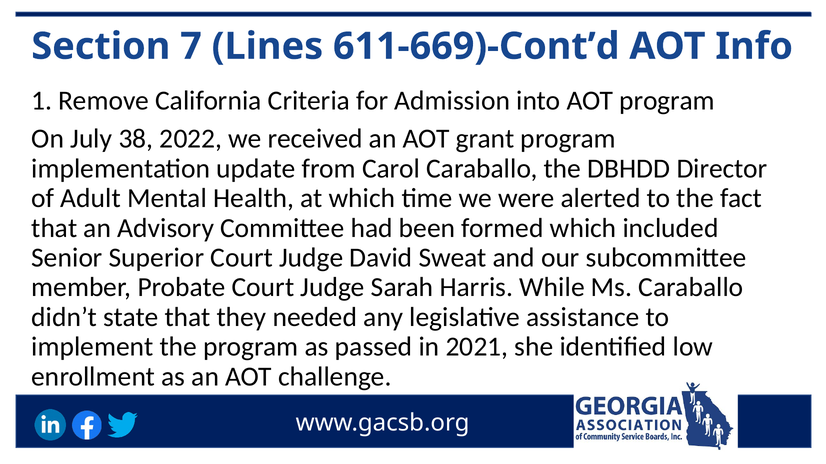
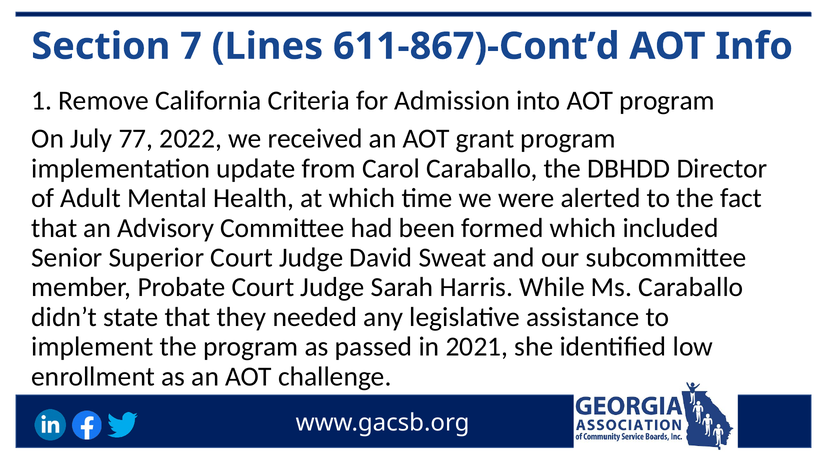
611-669)-Cont’d: 611-669)-Cont’d -> 611-867)-Cont’d
38: 38 -> 77
